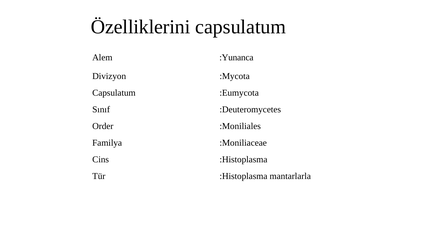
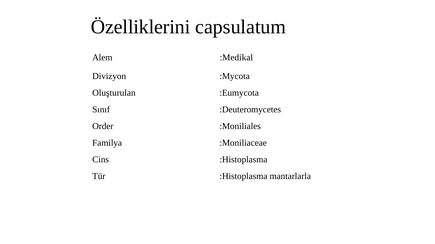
:Yunanca: :Yunanca -> :Medikal
Capsulatum at (114, 93): Capsulatum -> Oluşturulan
